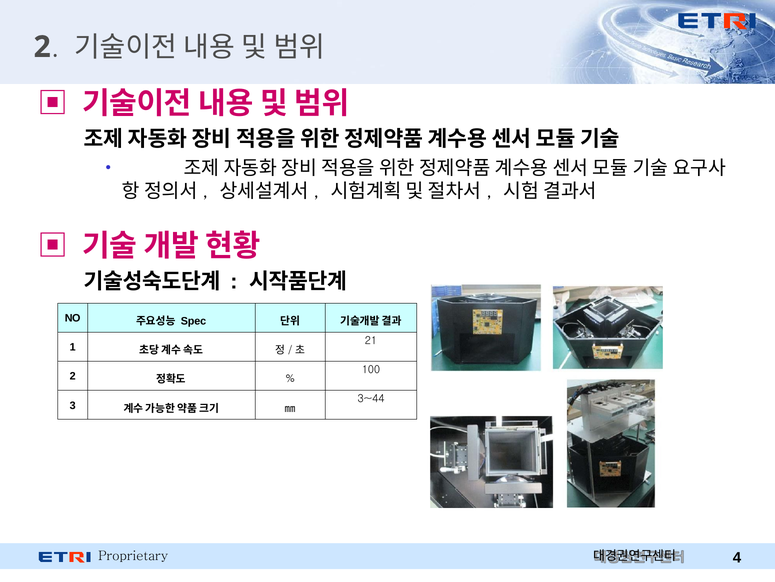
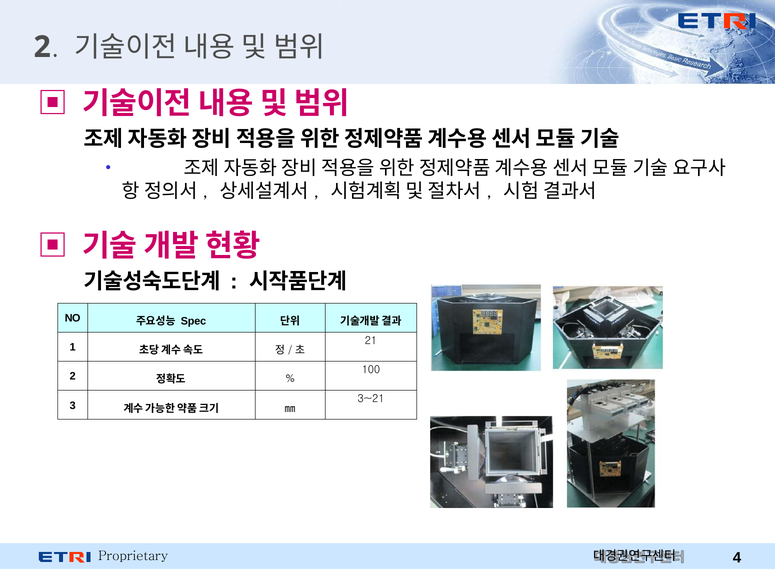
3~44: 3~44 -> 3~21
